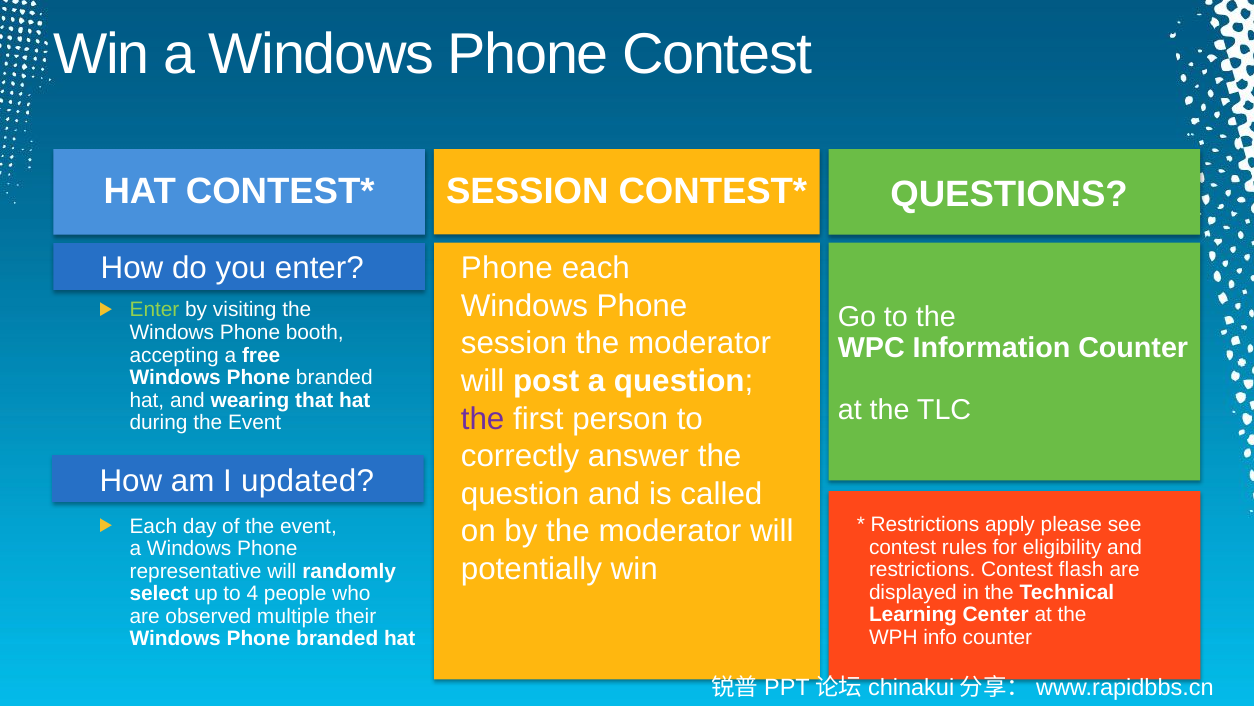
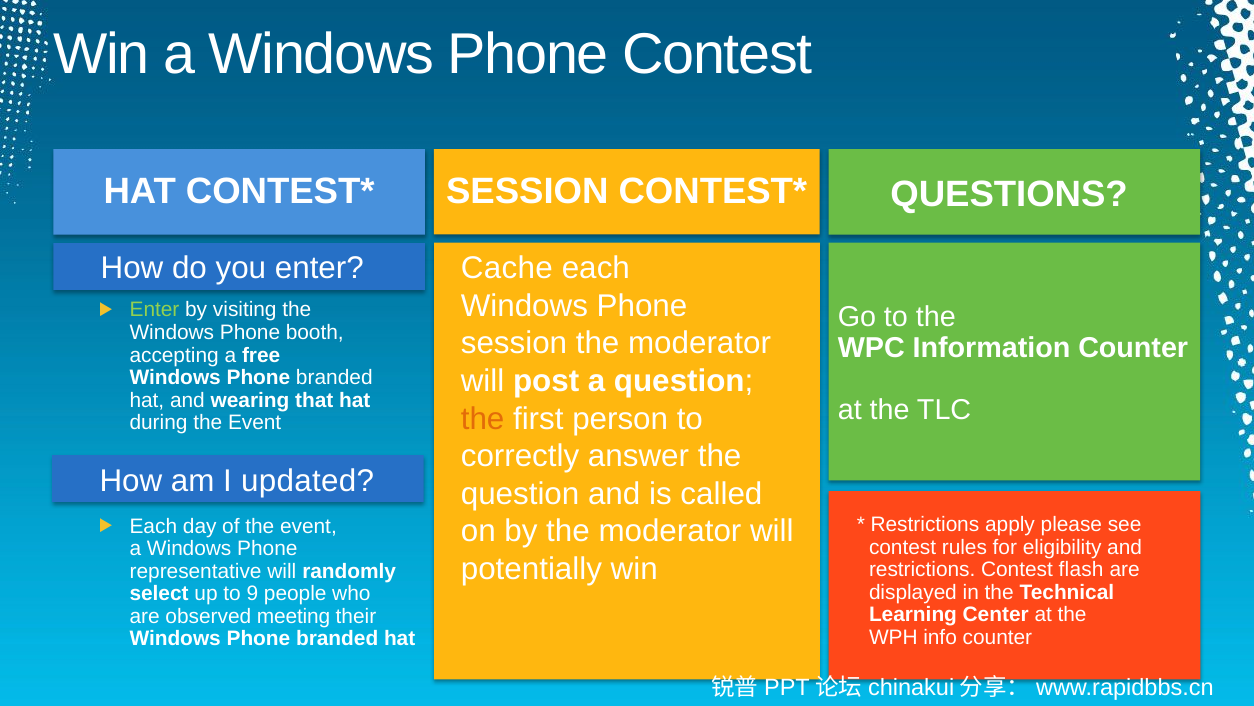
Phone at (507, 268): Phone -> Cache
the at (483, 418) colour: purple -> orange
4: 4 -> 9
multiple: multiple -> meeting
